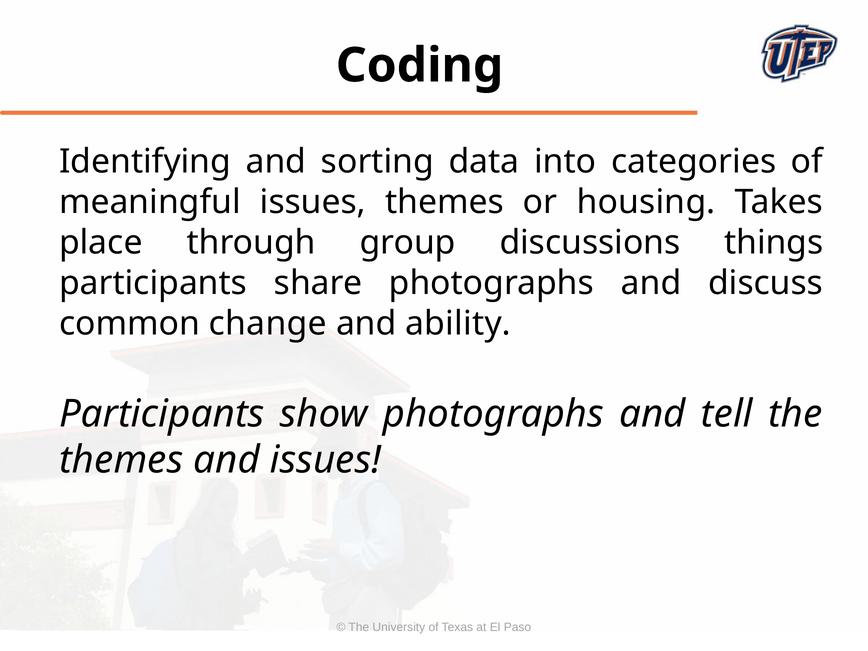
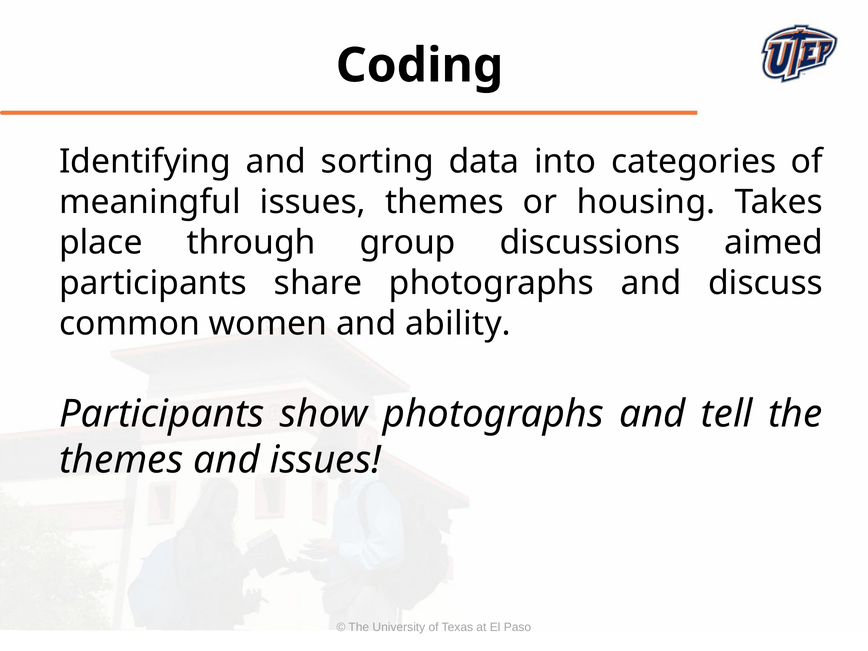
things: things -> aimed
change: change -> women
